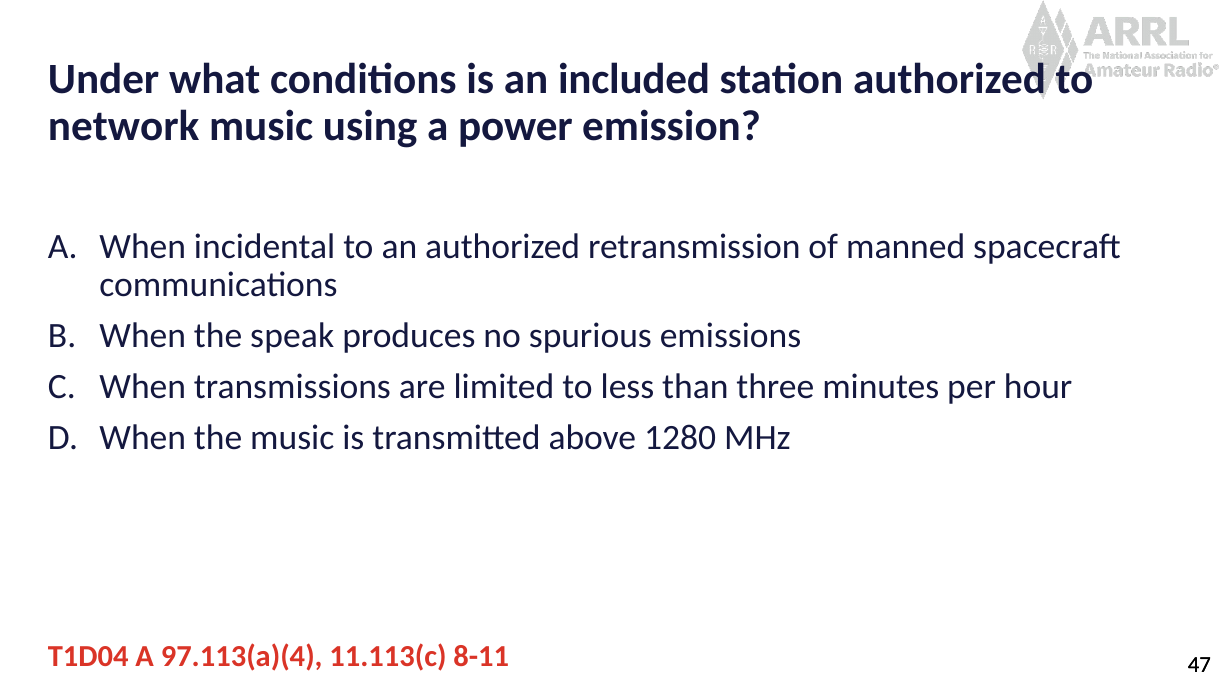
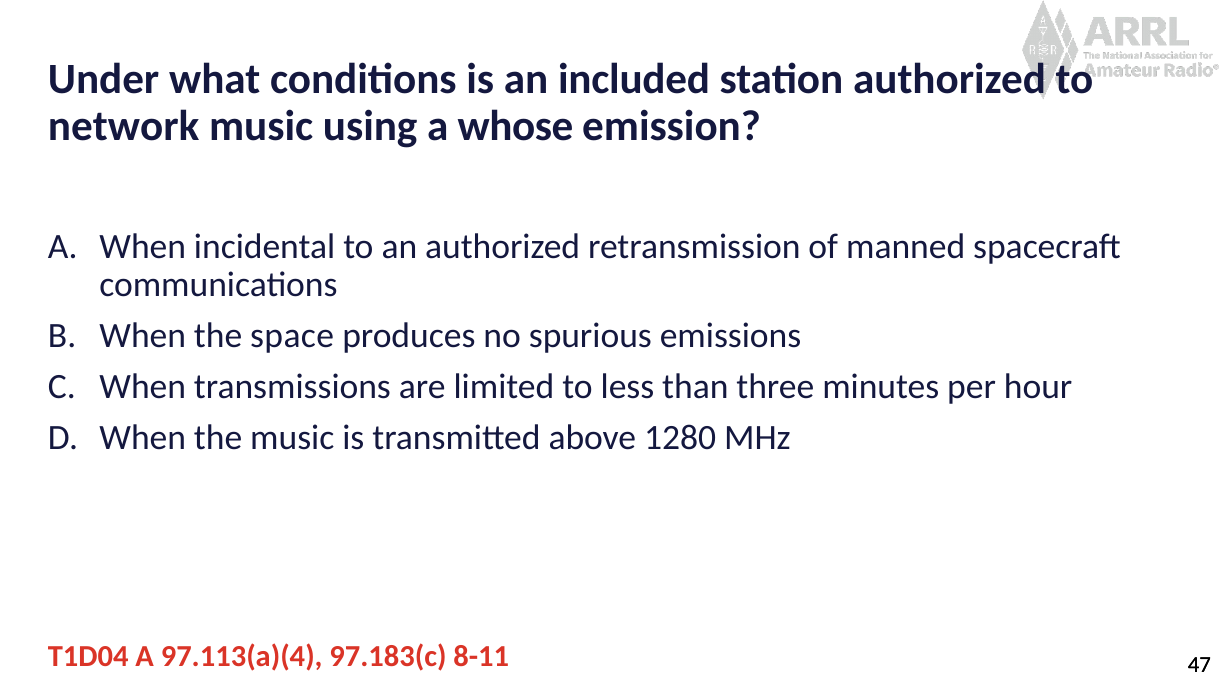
power: power -> whose
speak: speak -> space
11.113(c: 11.113(c -> 97.183(c
